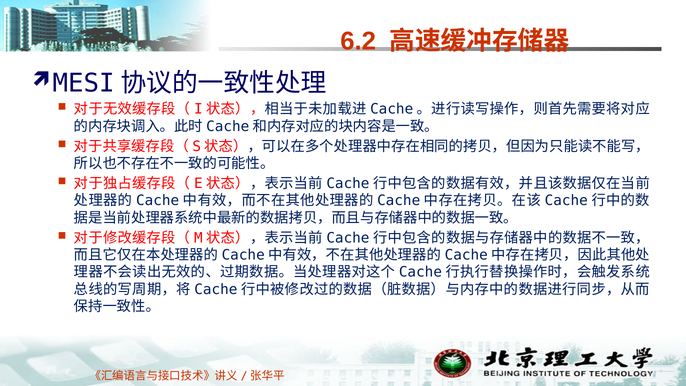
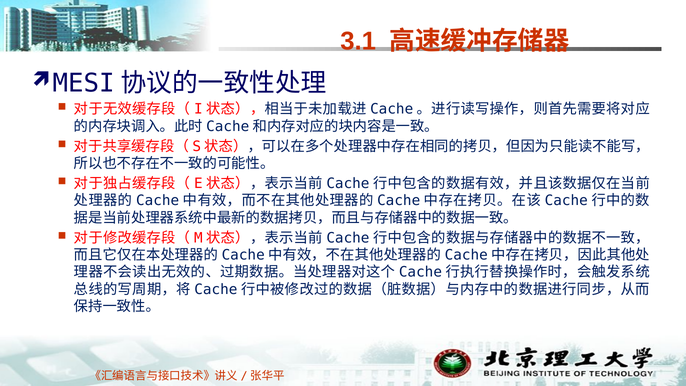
6.2: 6.2 -> 3.1
